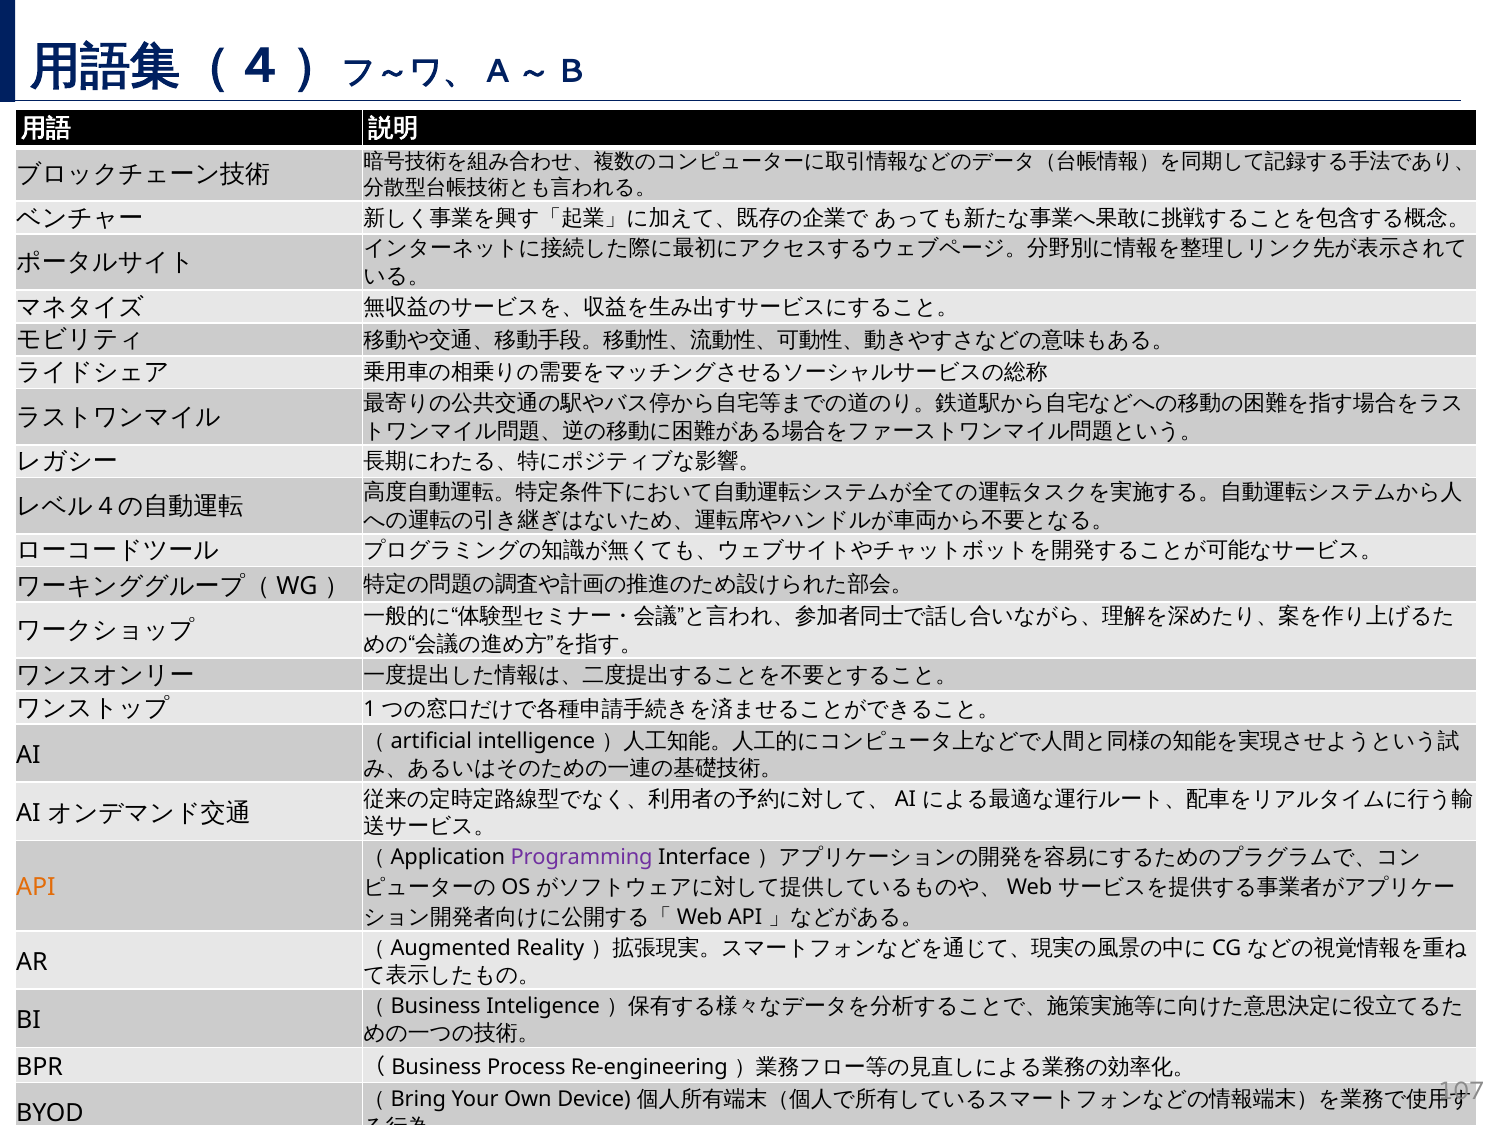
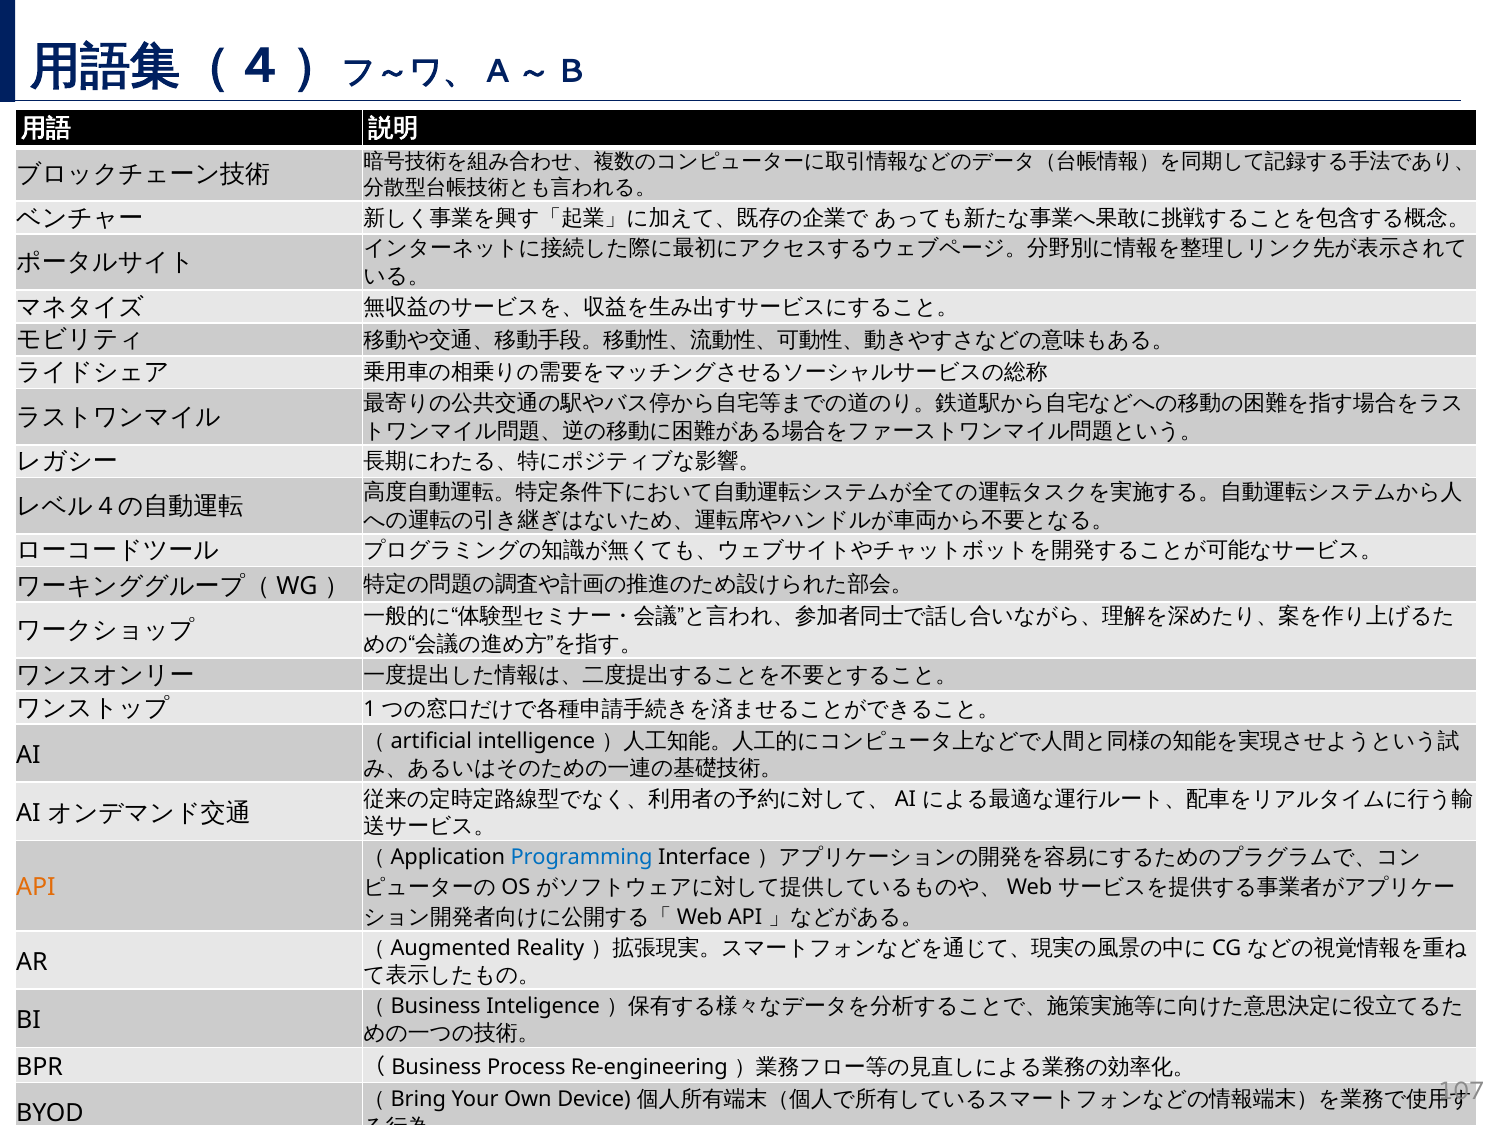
Programming colour: purple -> blue
